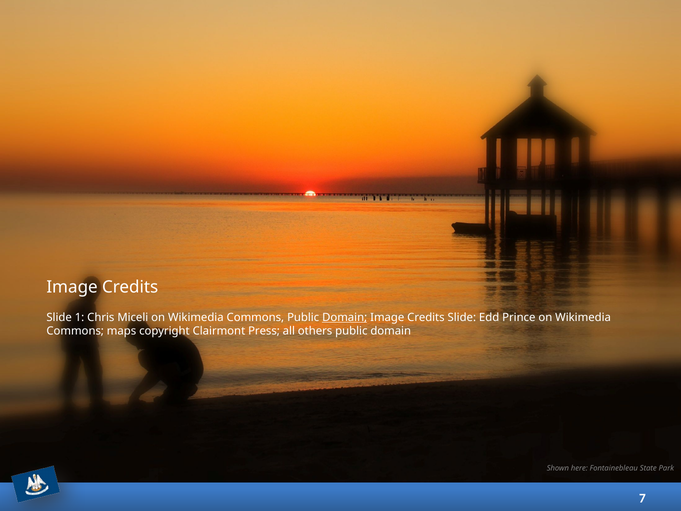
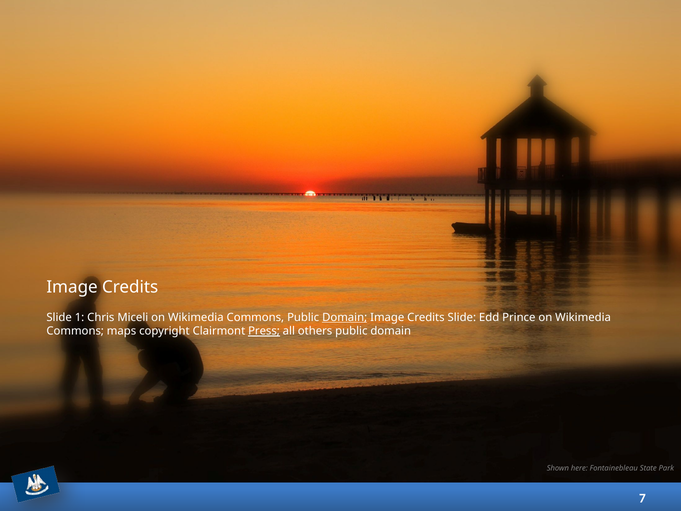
Press underline: none -> present
